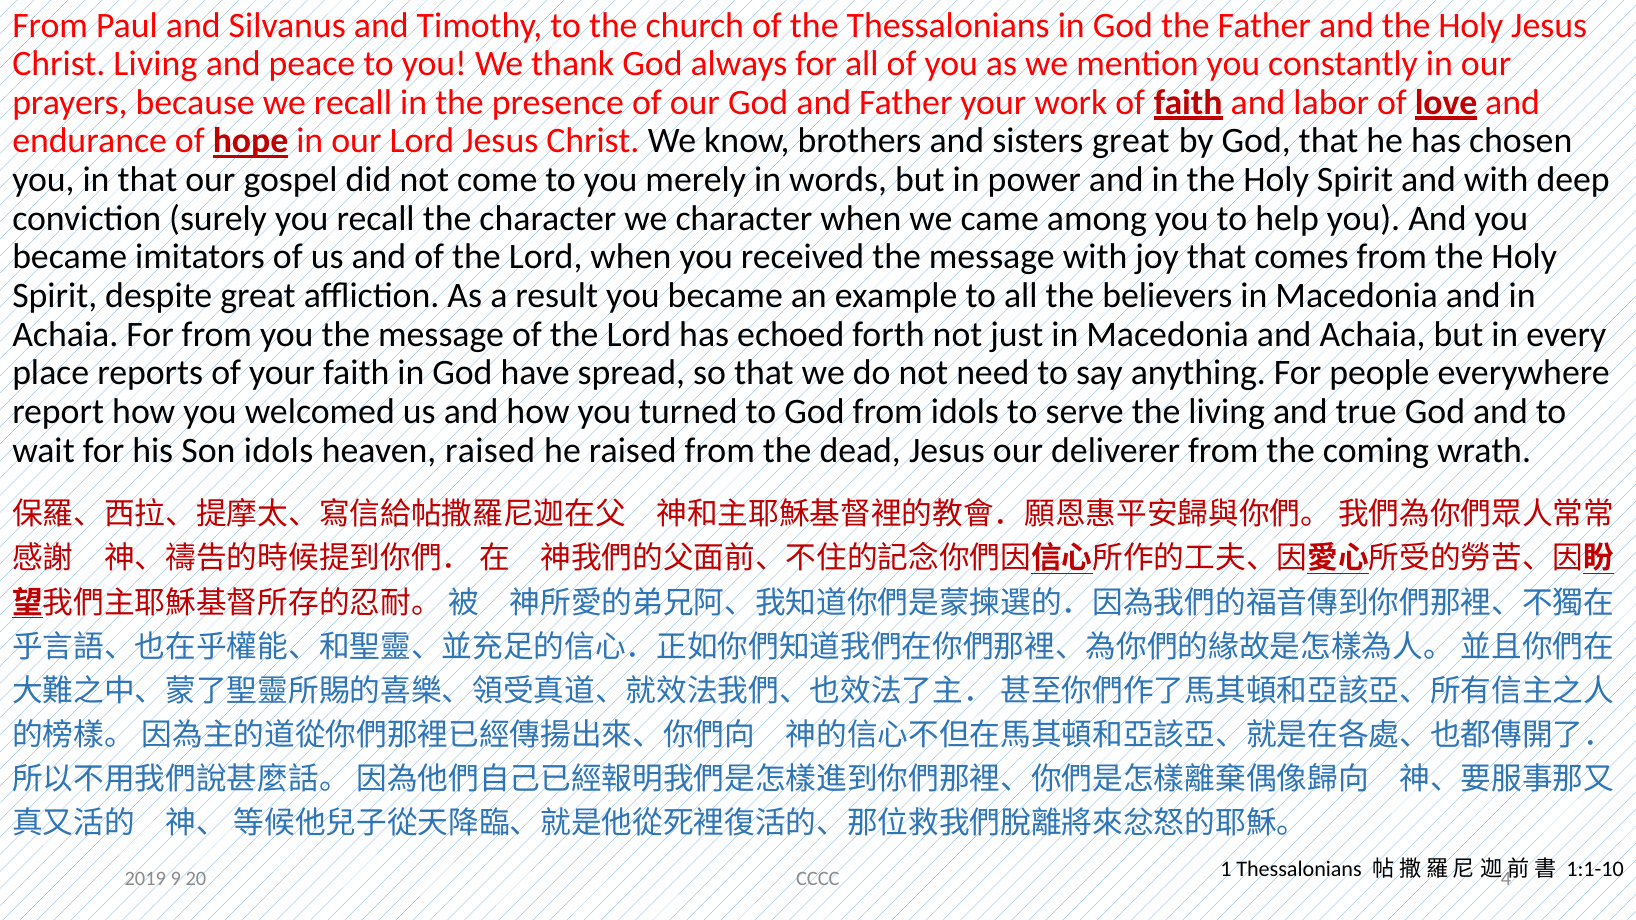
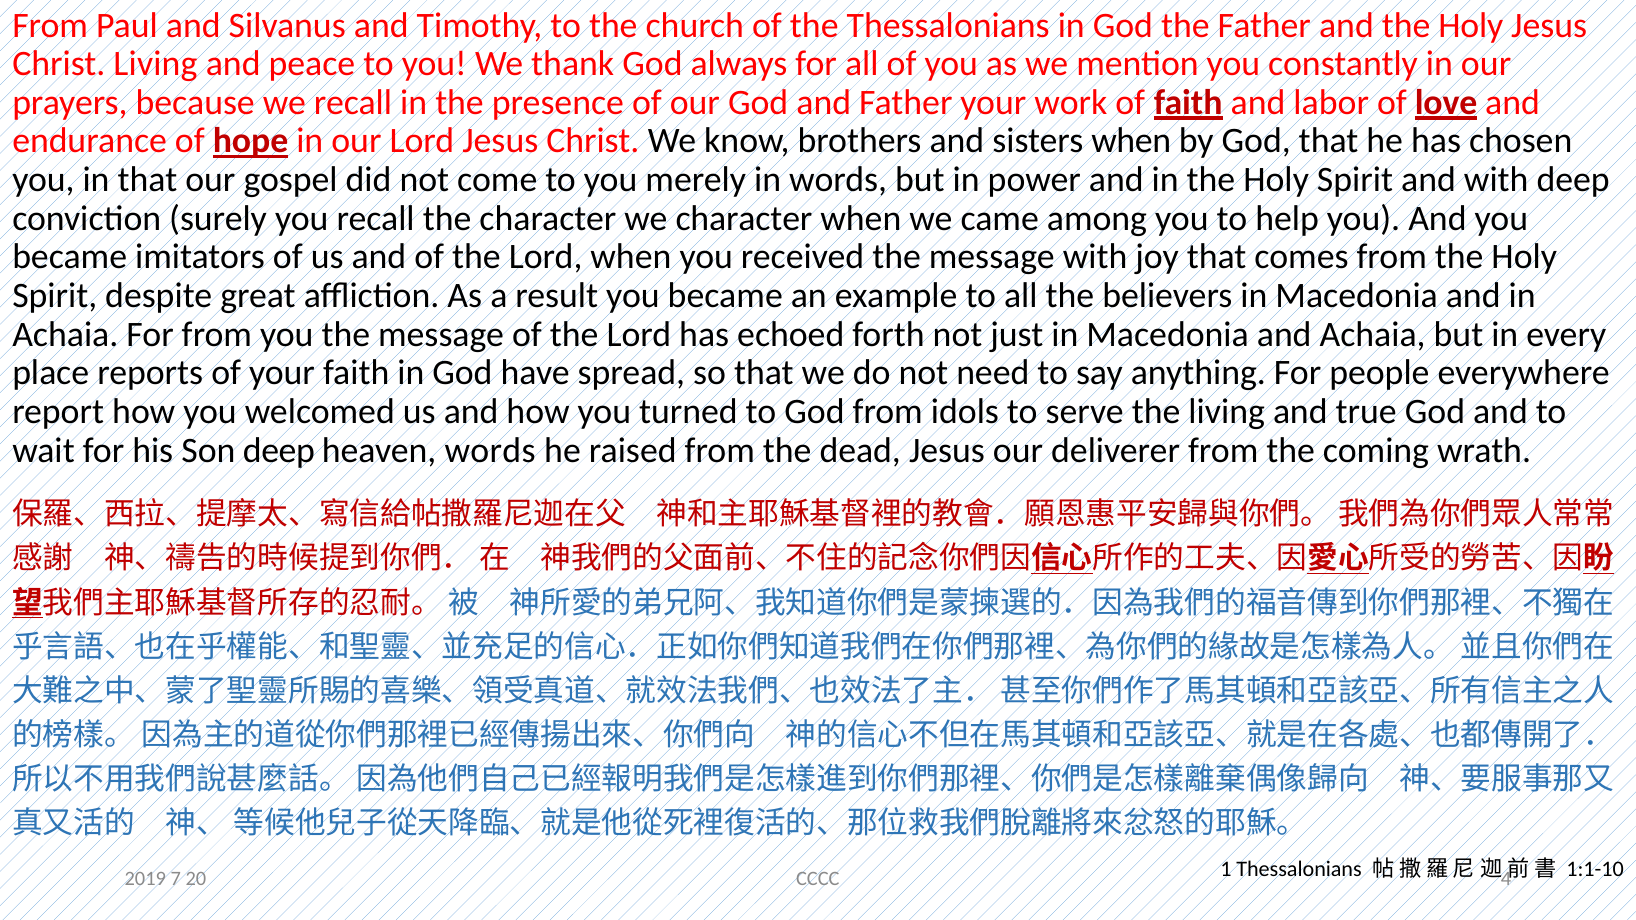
sisters great: great -> when
Son idols: idols -> deep
heaven raised: raised -> words
9: 9 -> 7
